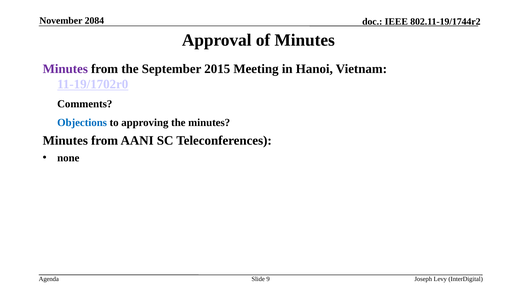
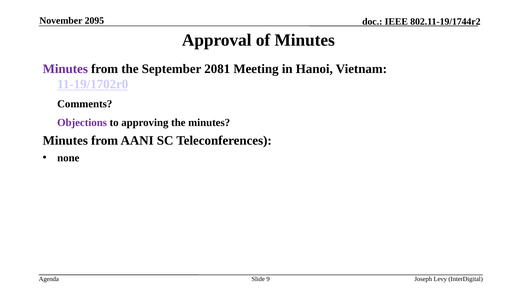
2084: 2084 -> 2095
2015: 2015 -> 2081
Objections colour: blue -> purple
